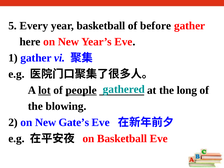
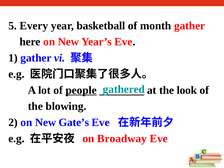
before: before -> month
lot underline: present -> none
long: long -> look
on Basketball: Basketball -> Broadway
